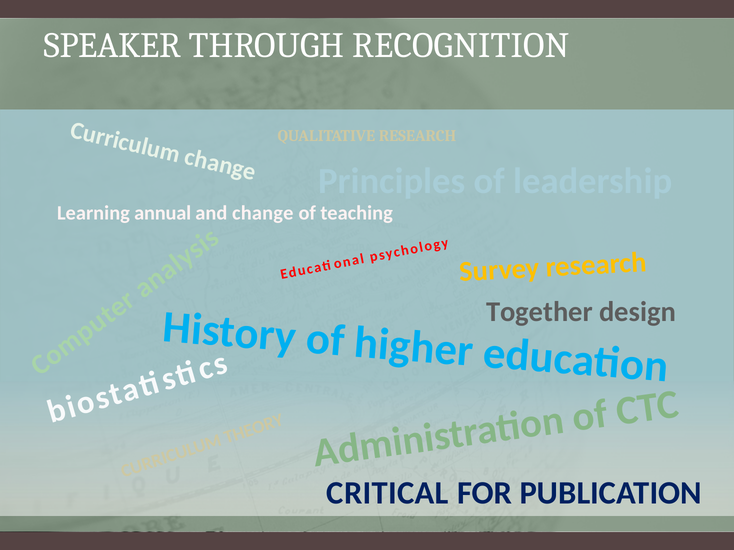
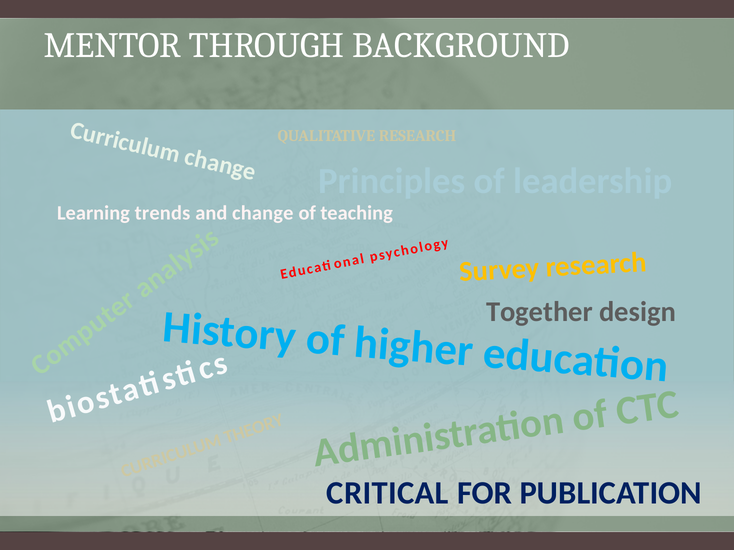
SPEAKER: SPEAKER -> MENTOR
RECOGNITION: RECOGNITION -> BACKGROUND
annual: annual -> trends
